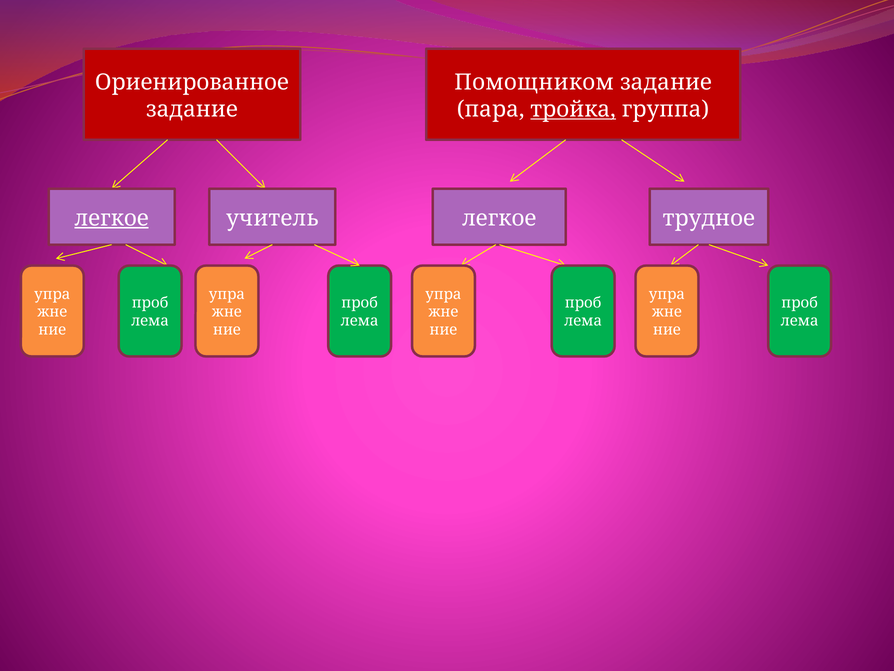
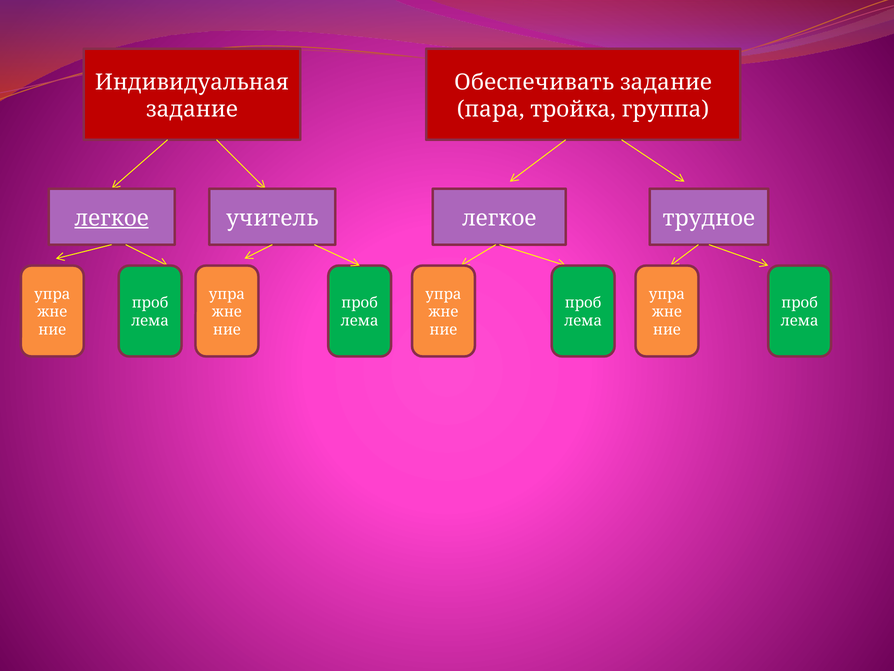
Ориенированное: Ориенированное -> Индивидуальная
Помощником: Помощником -> Обеспечивать
тройка underline: present -> none
